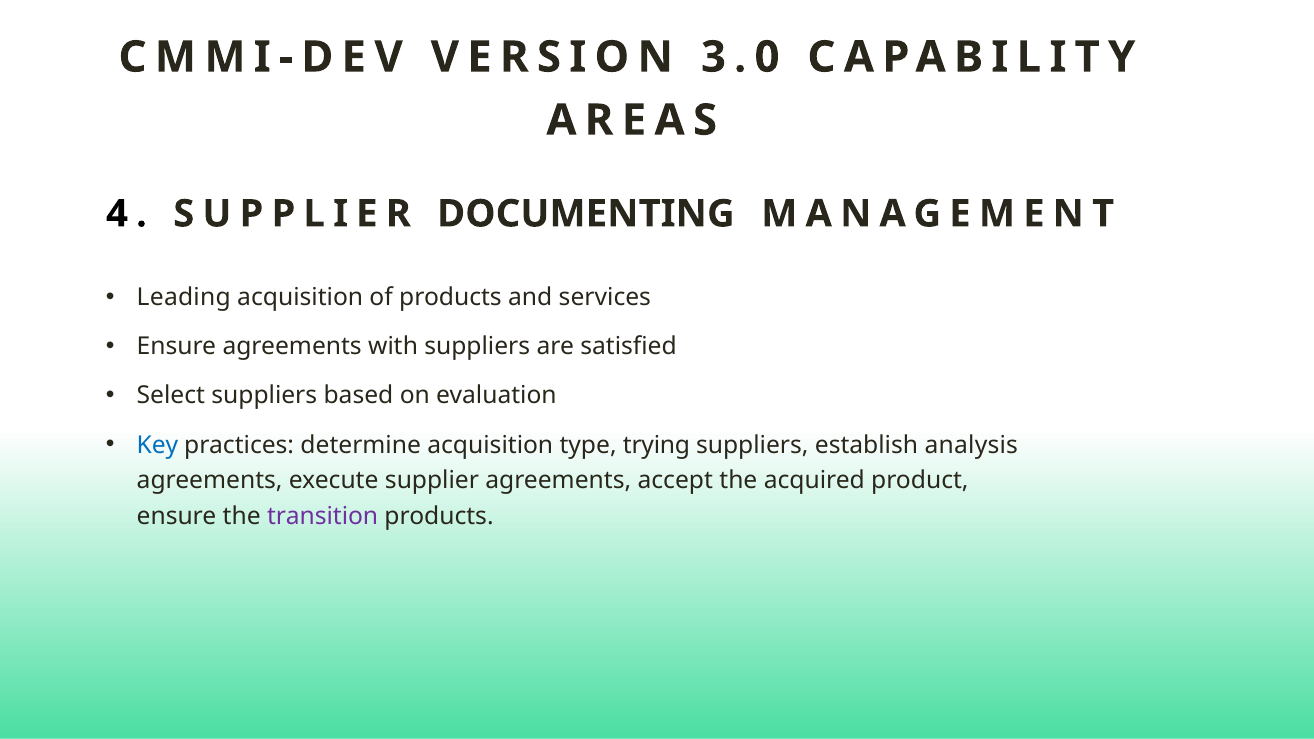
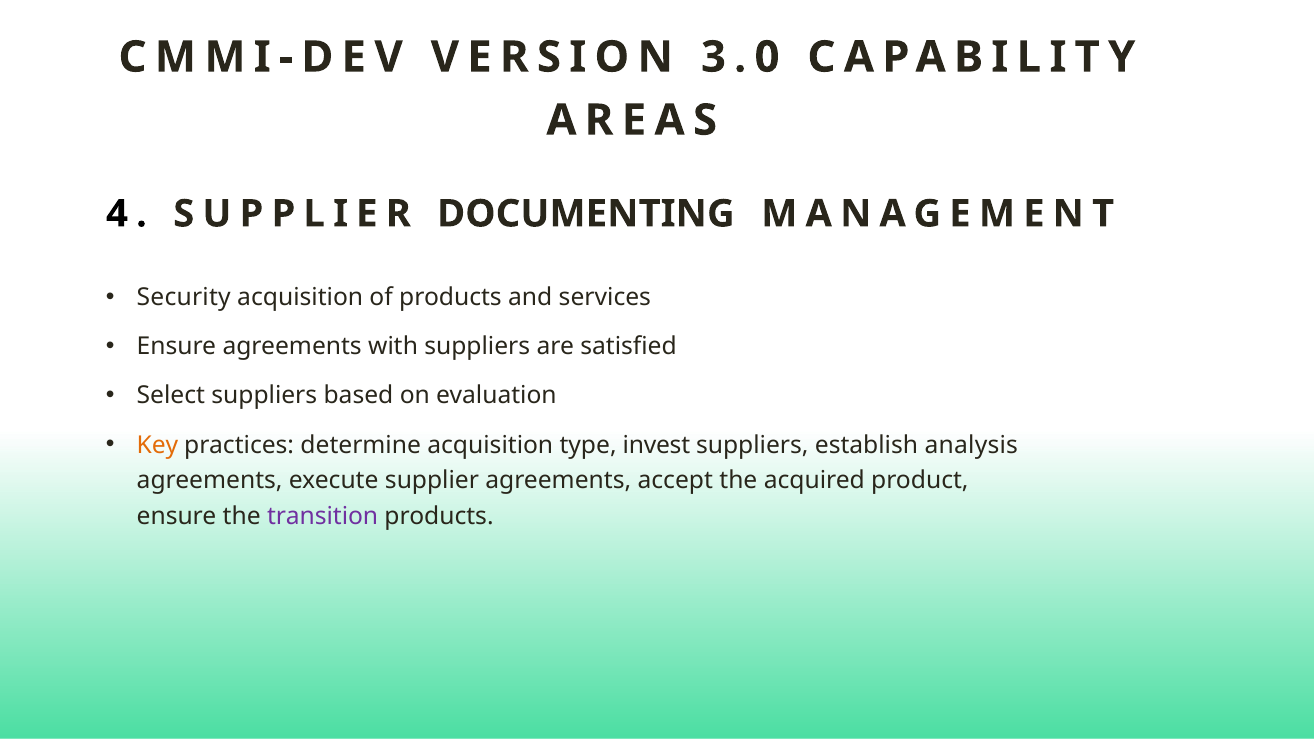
Leading: Leading -> Security
Key colour: blue -> orange
trying: trying -> invest
